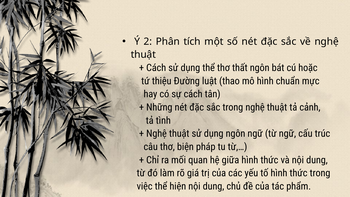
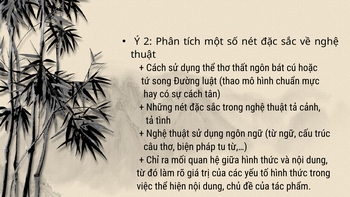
thiệu: thiệu -> song
